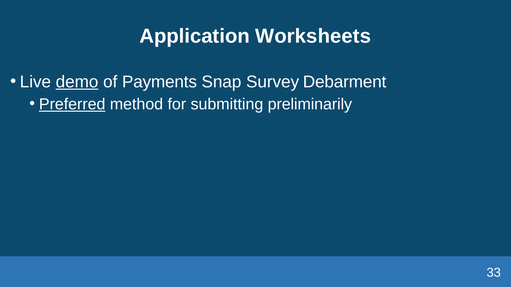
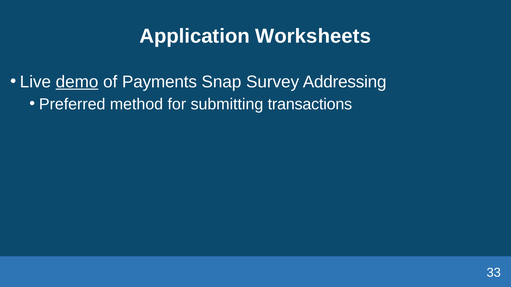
Debarment: Debarment -> Addressing
Preferred underline: present -> none
preliminarily: preliminarily -> transactions
